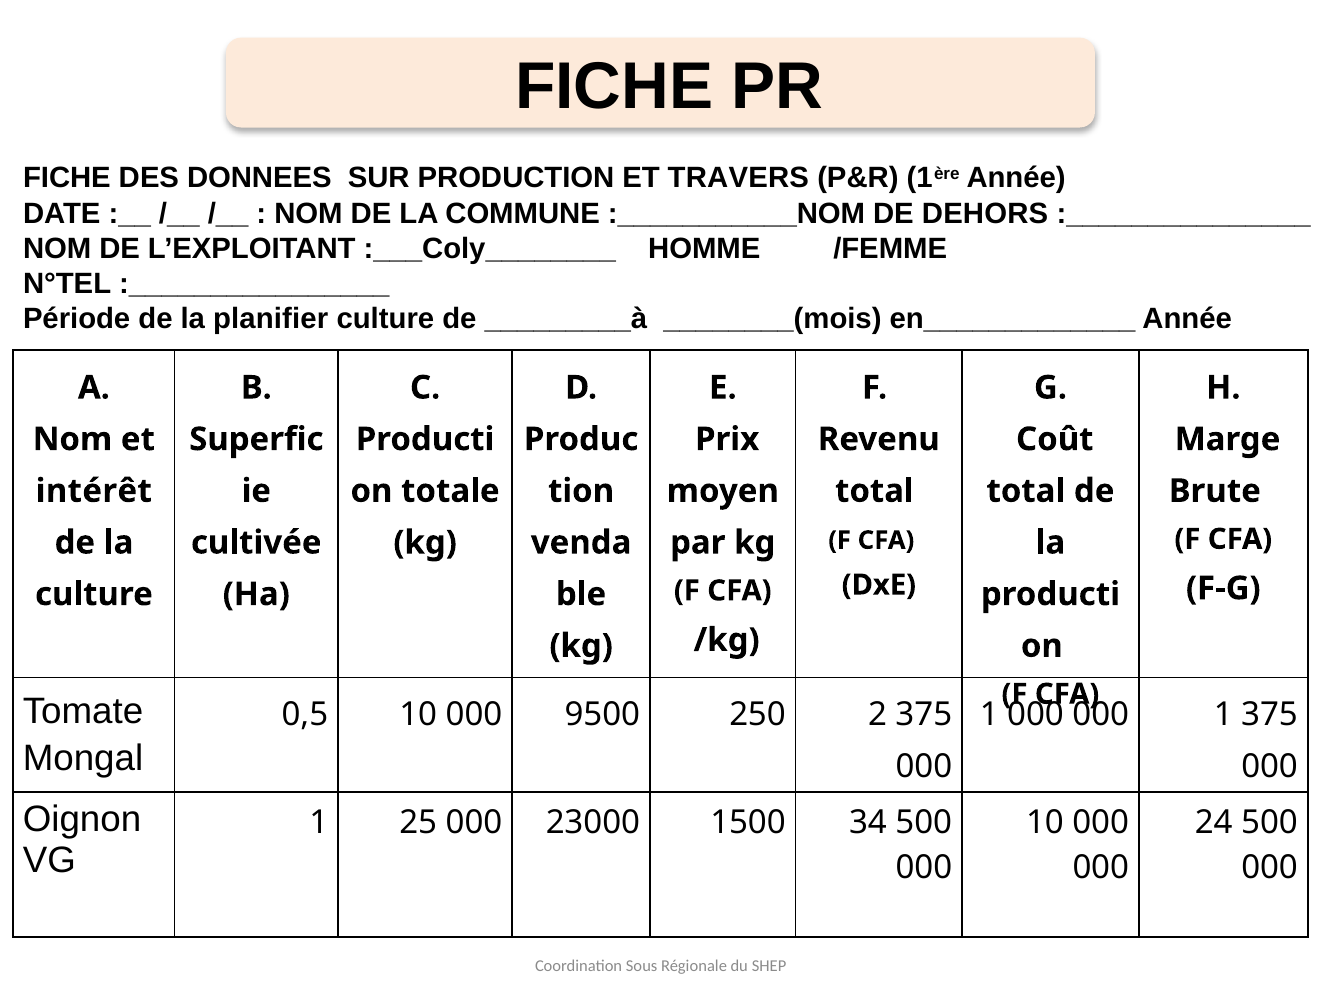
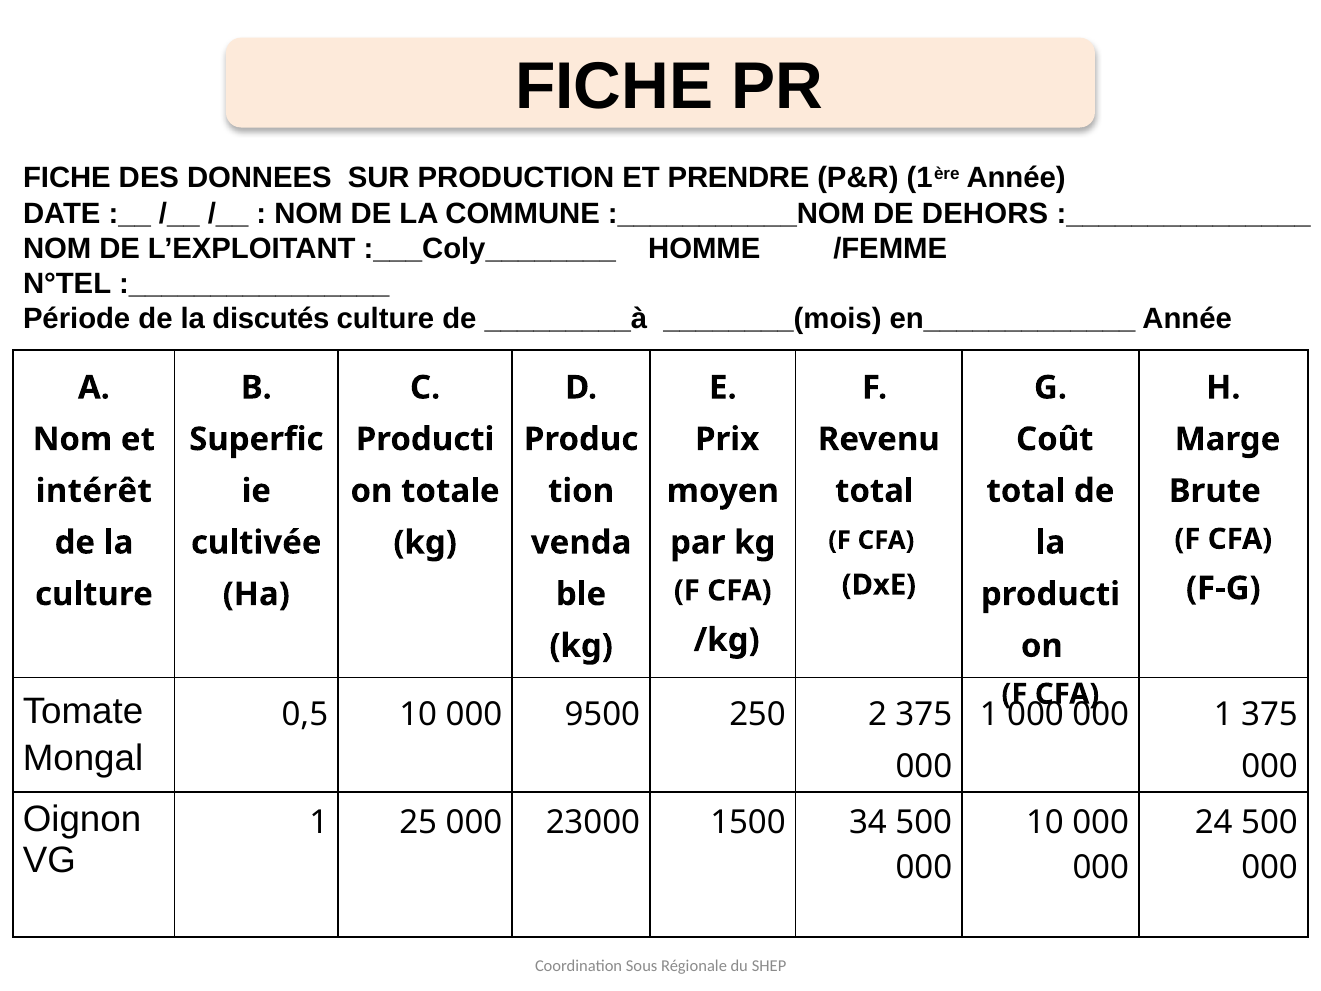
TRAVERS: TRAVERS -> PRENDRE
planifier: planifier -> discutés
